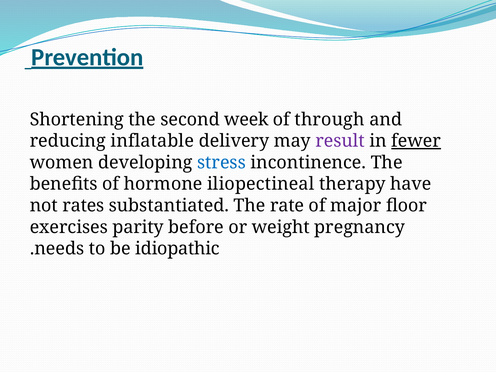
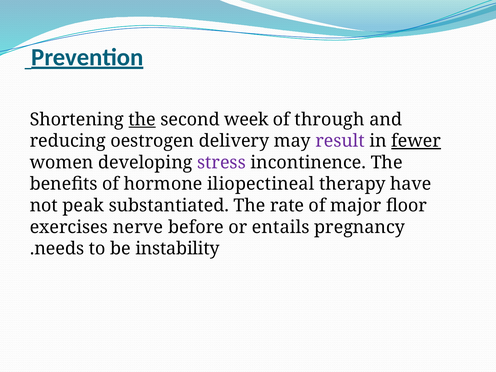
the at (142, 119) underline: none -> present
inflatable: inflatable -> oestrogen
stress colour: blue -> purple
rates: rates -> peak
parity: parity -> nerve
weight: weight -> entails
idiopathic: idiopathic -> instability
